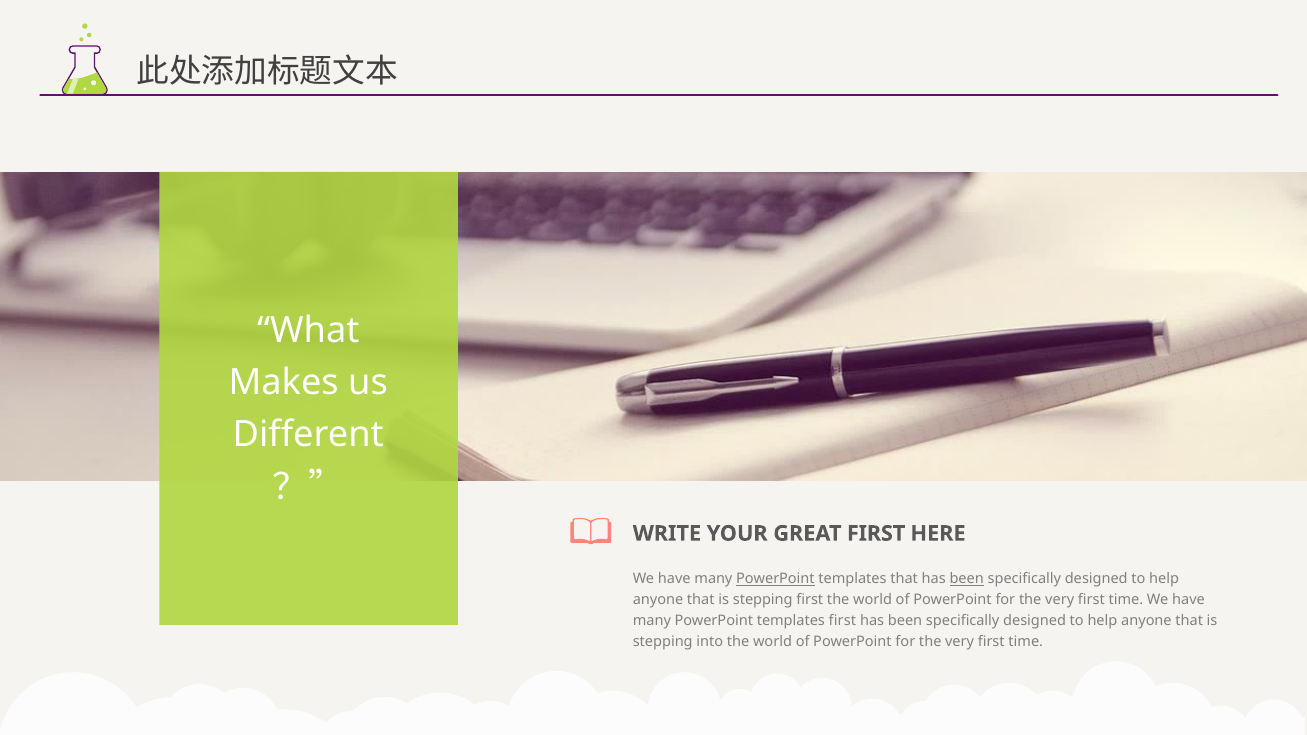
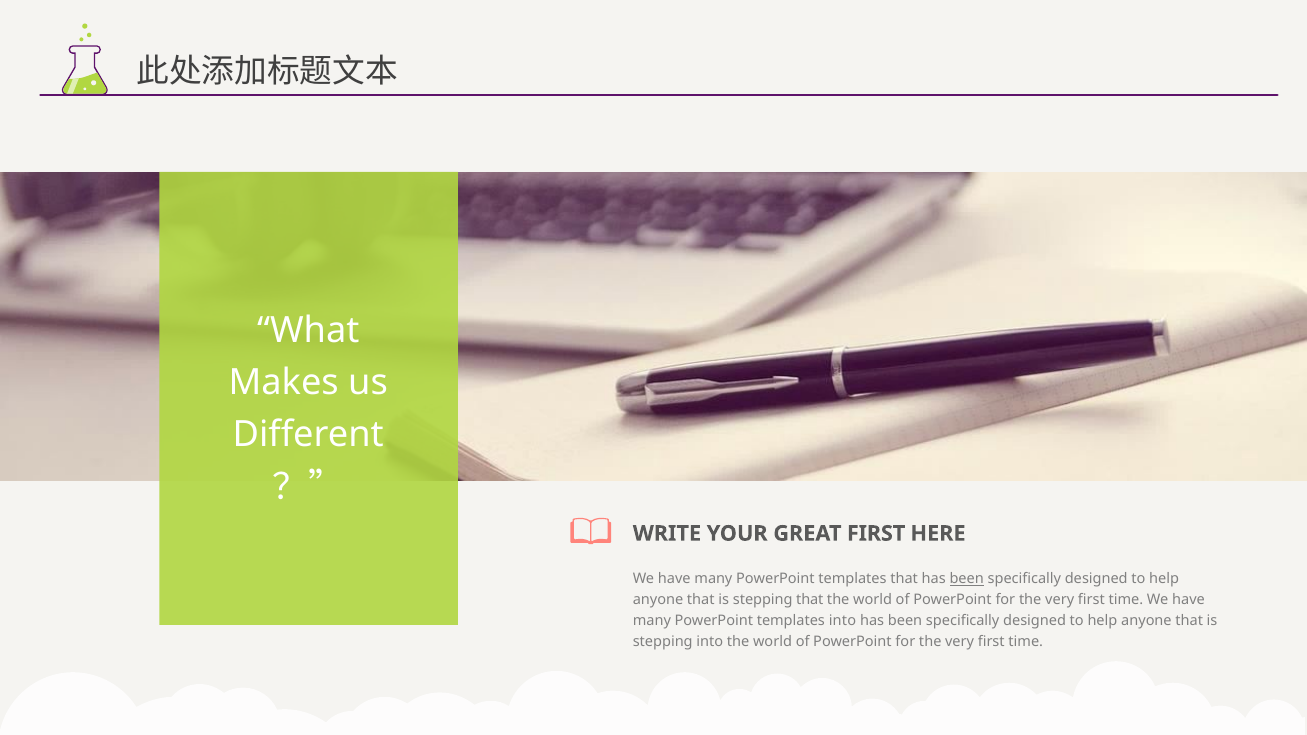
PowerPoint at (775, 579) underline: present -> none
stepping first: first -> that
templates first: first -> into
